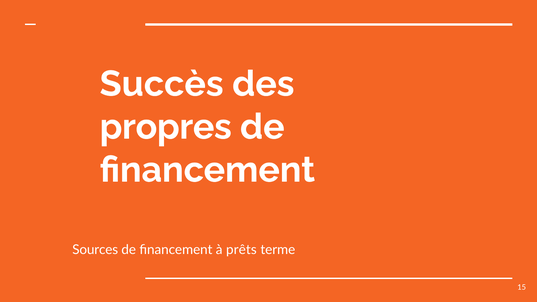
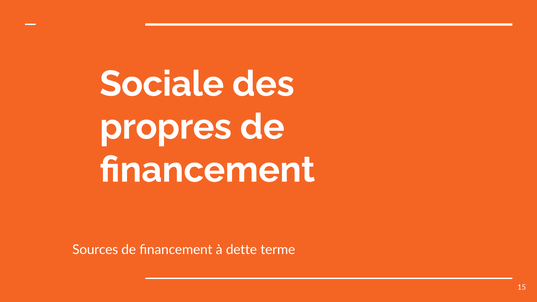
Succès: Succès -> Sociale
prêts: prêts -> dette
